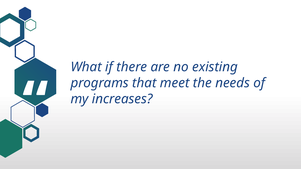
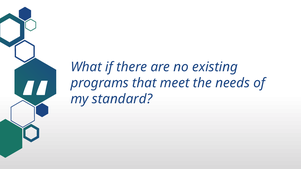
increases: increases -> standard
